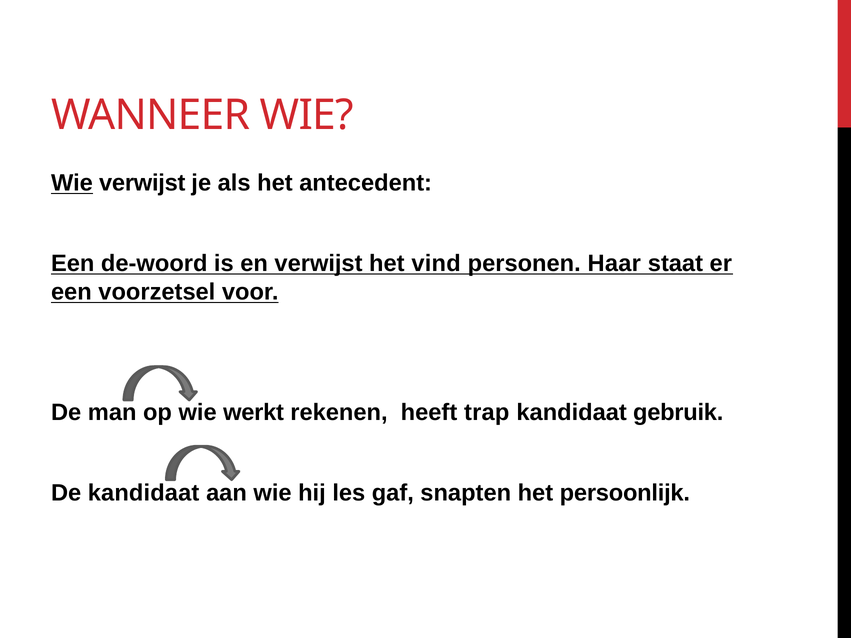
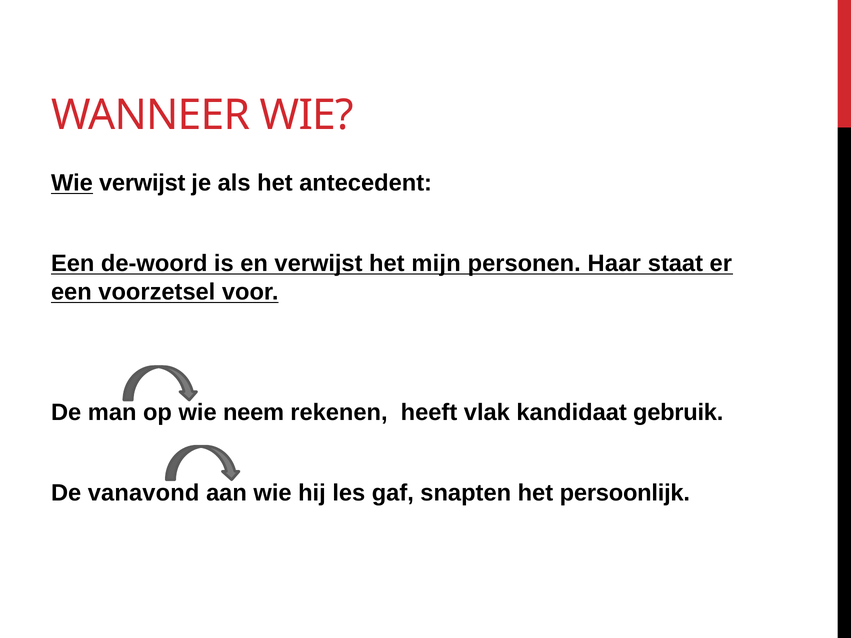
vind: vind -> mijn
werkt: werkt -> neem
trap: trap -> vlak
De kandidaat: kandidaat -> vanavond
